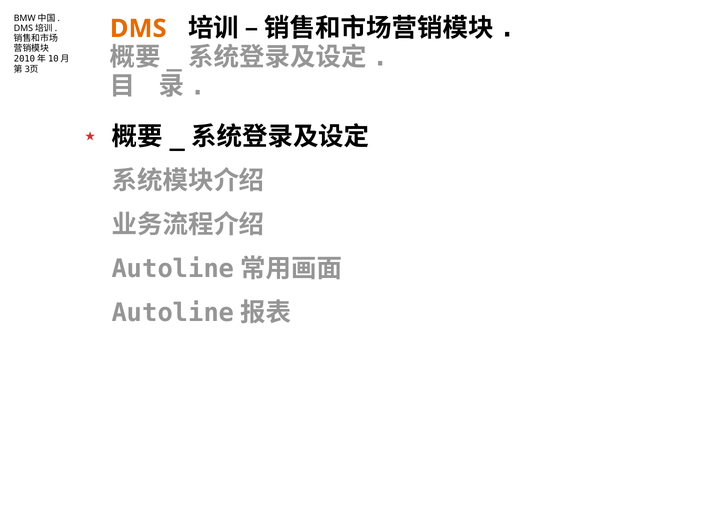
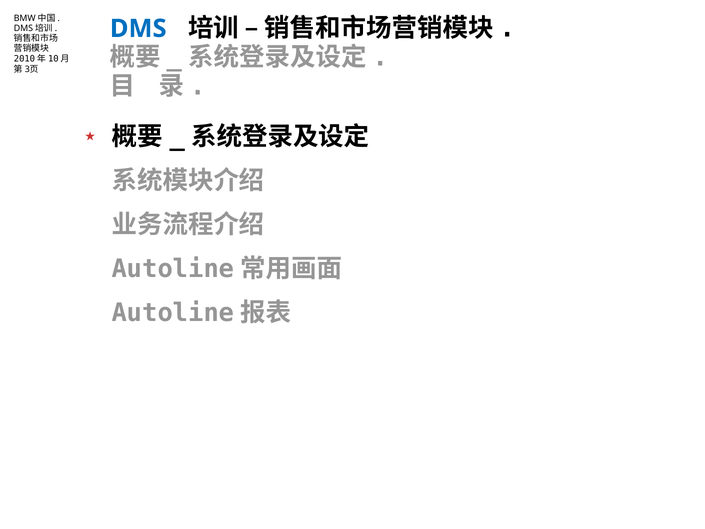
DMS colour: orange -> blue
